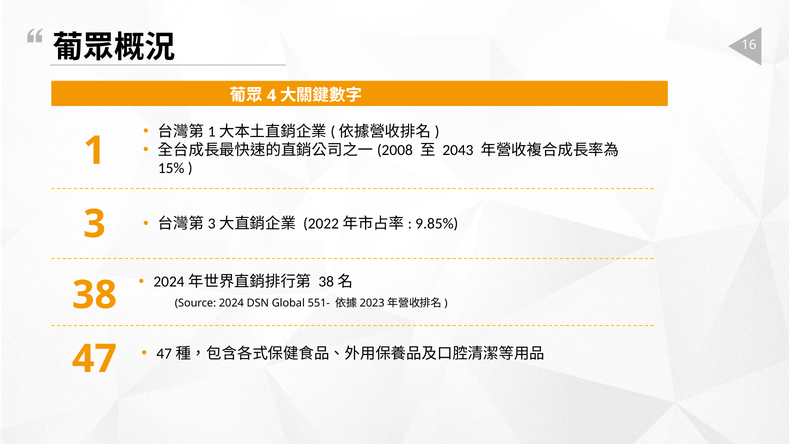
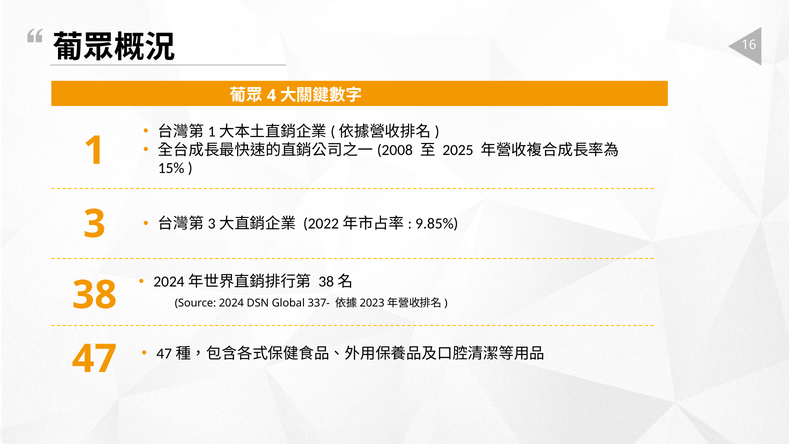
2043: 2043 -> 2025
551-: 551- -> 337-
